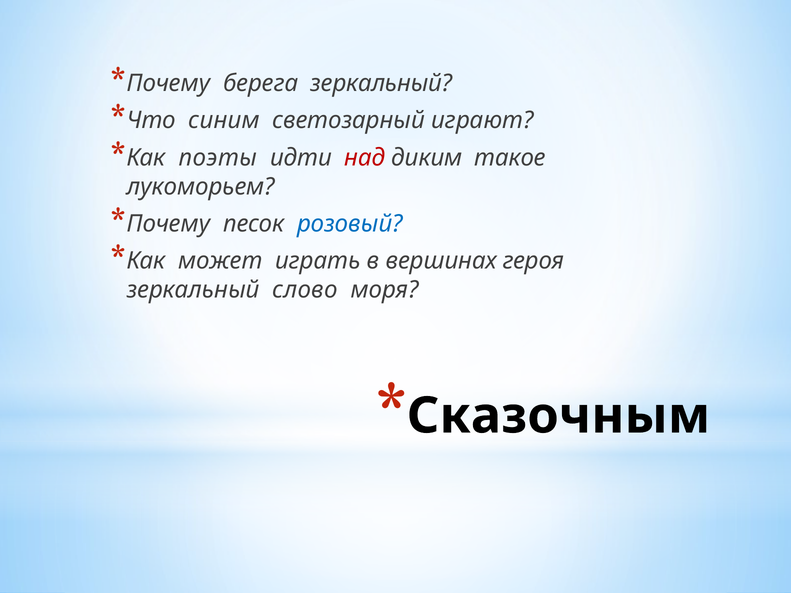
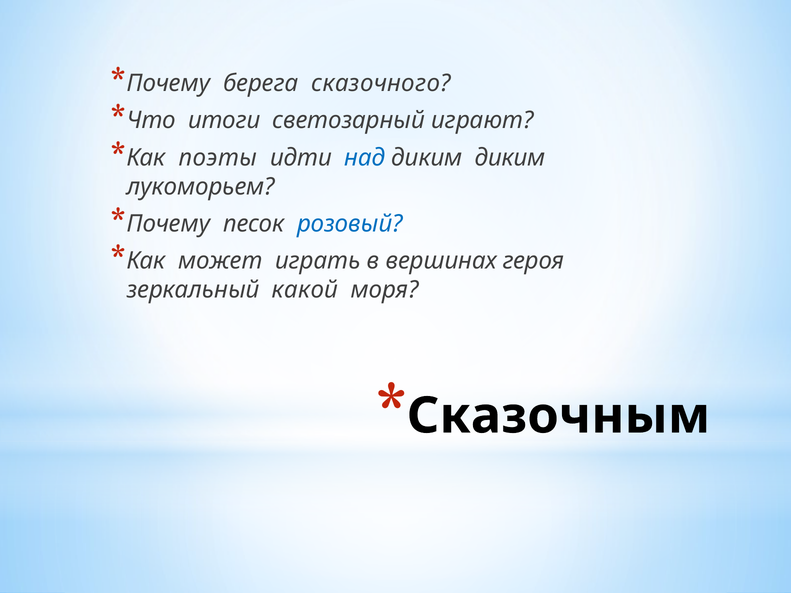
берега зеркальный: зеркальный -> сказочного
синим: синим -> итоги
над colour: red -> blue
диким такое: такое -> диким
слово: слово -> какой
